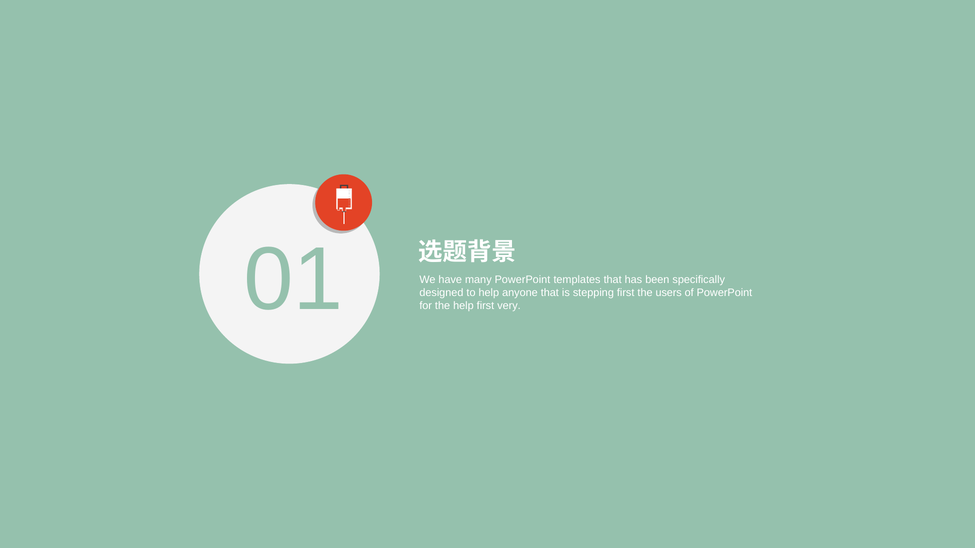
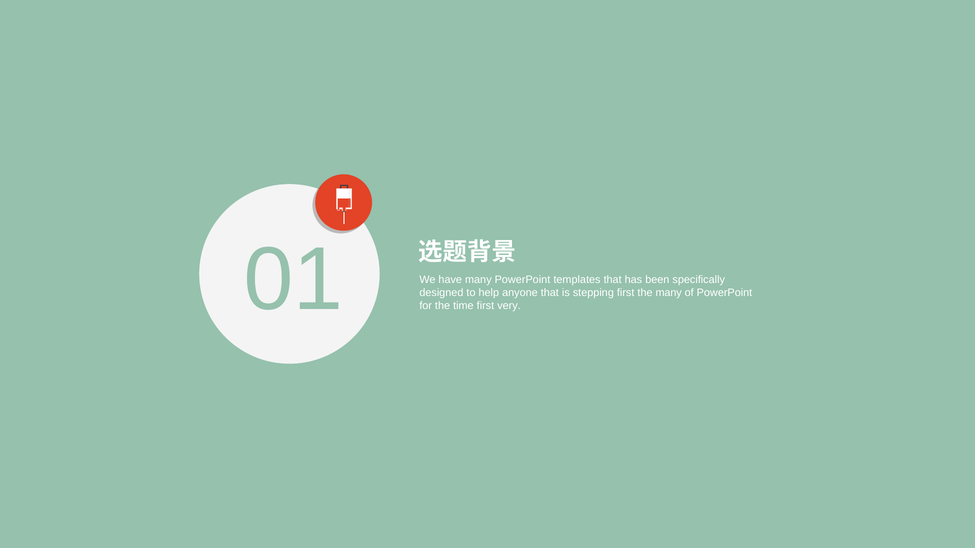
the users: users -> many
the help: help -> time
